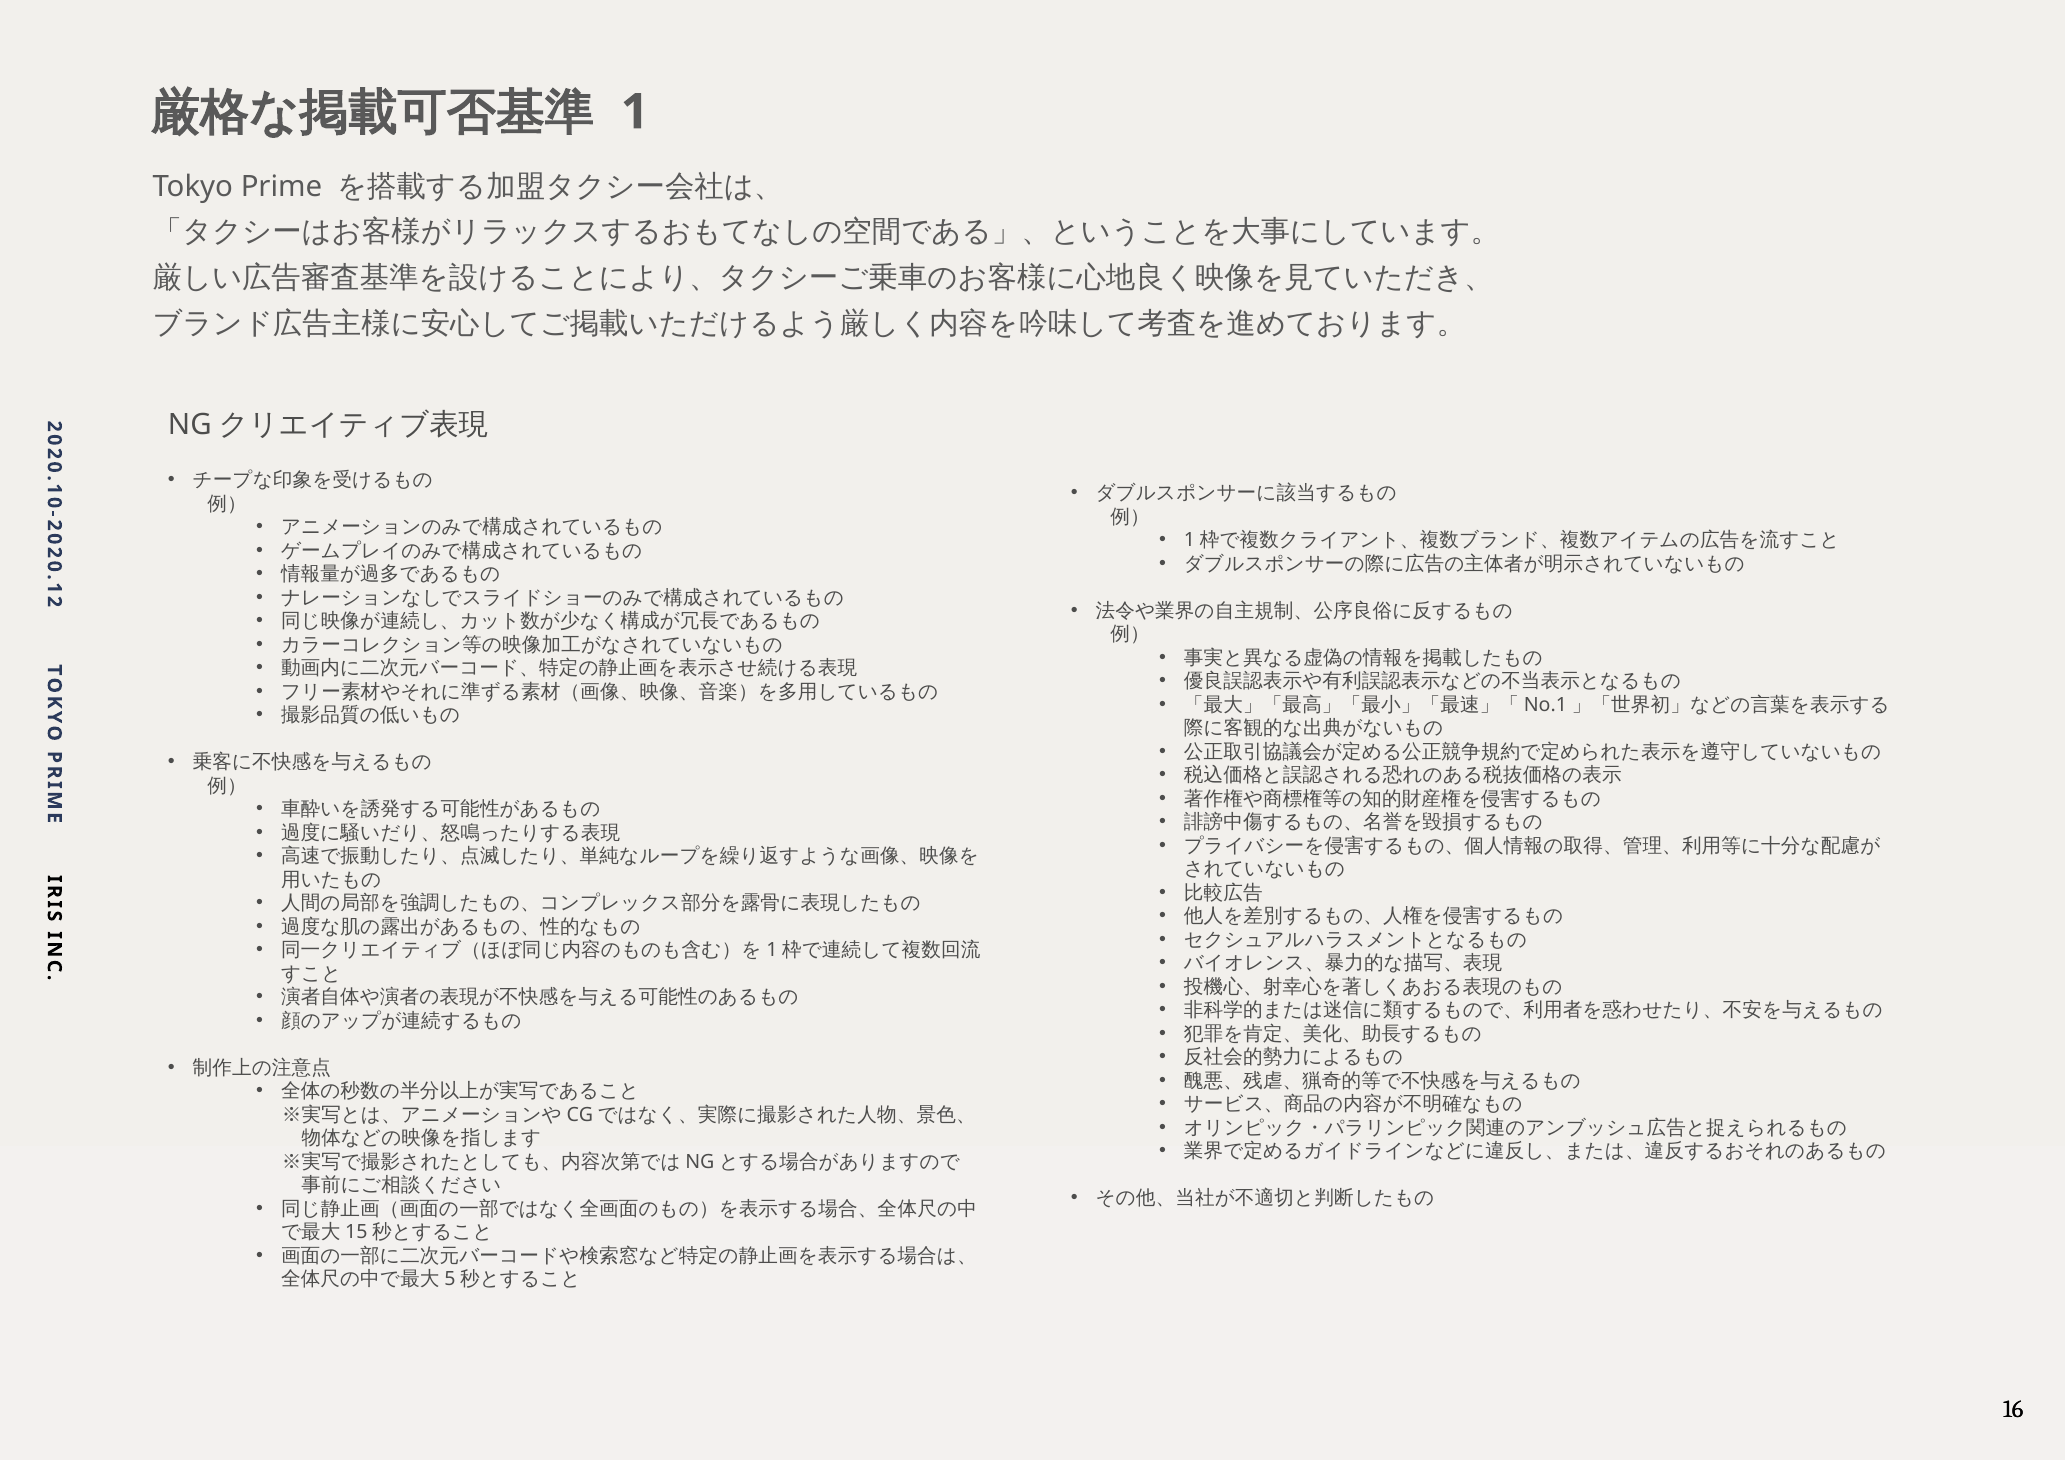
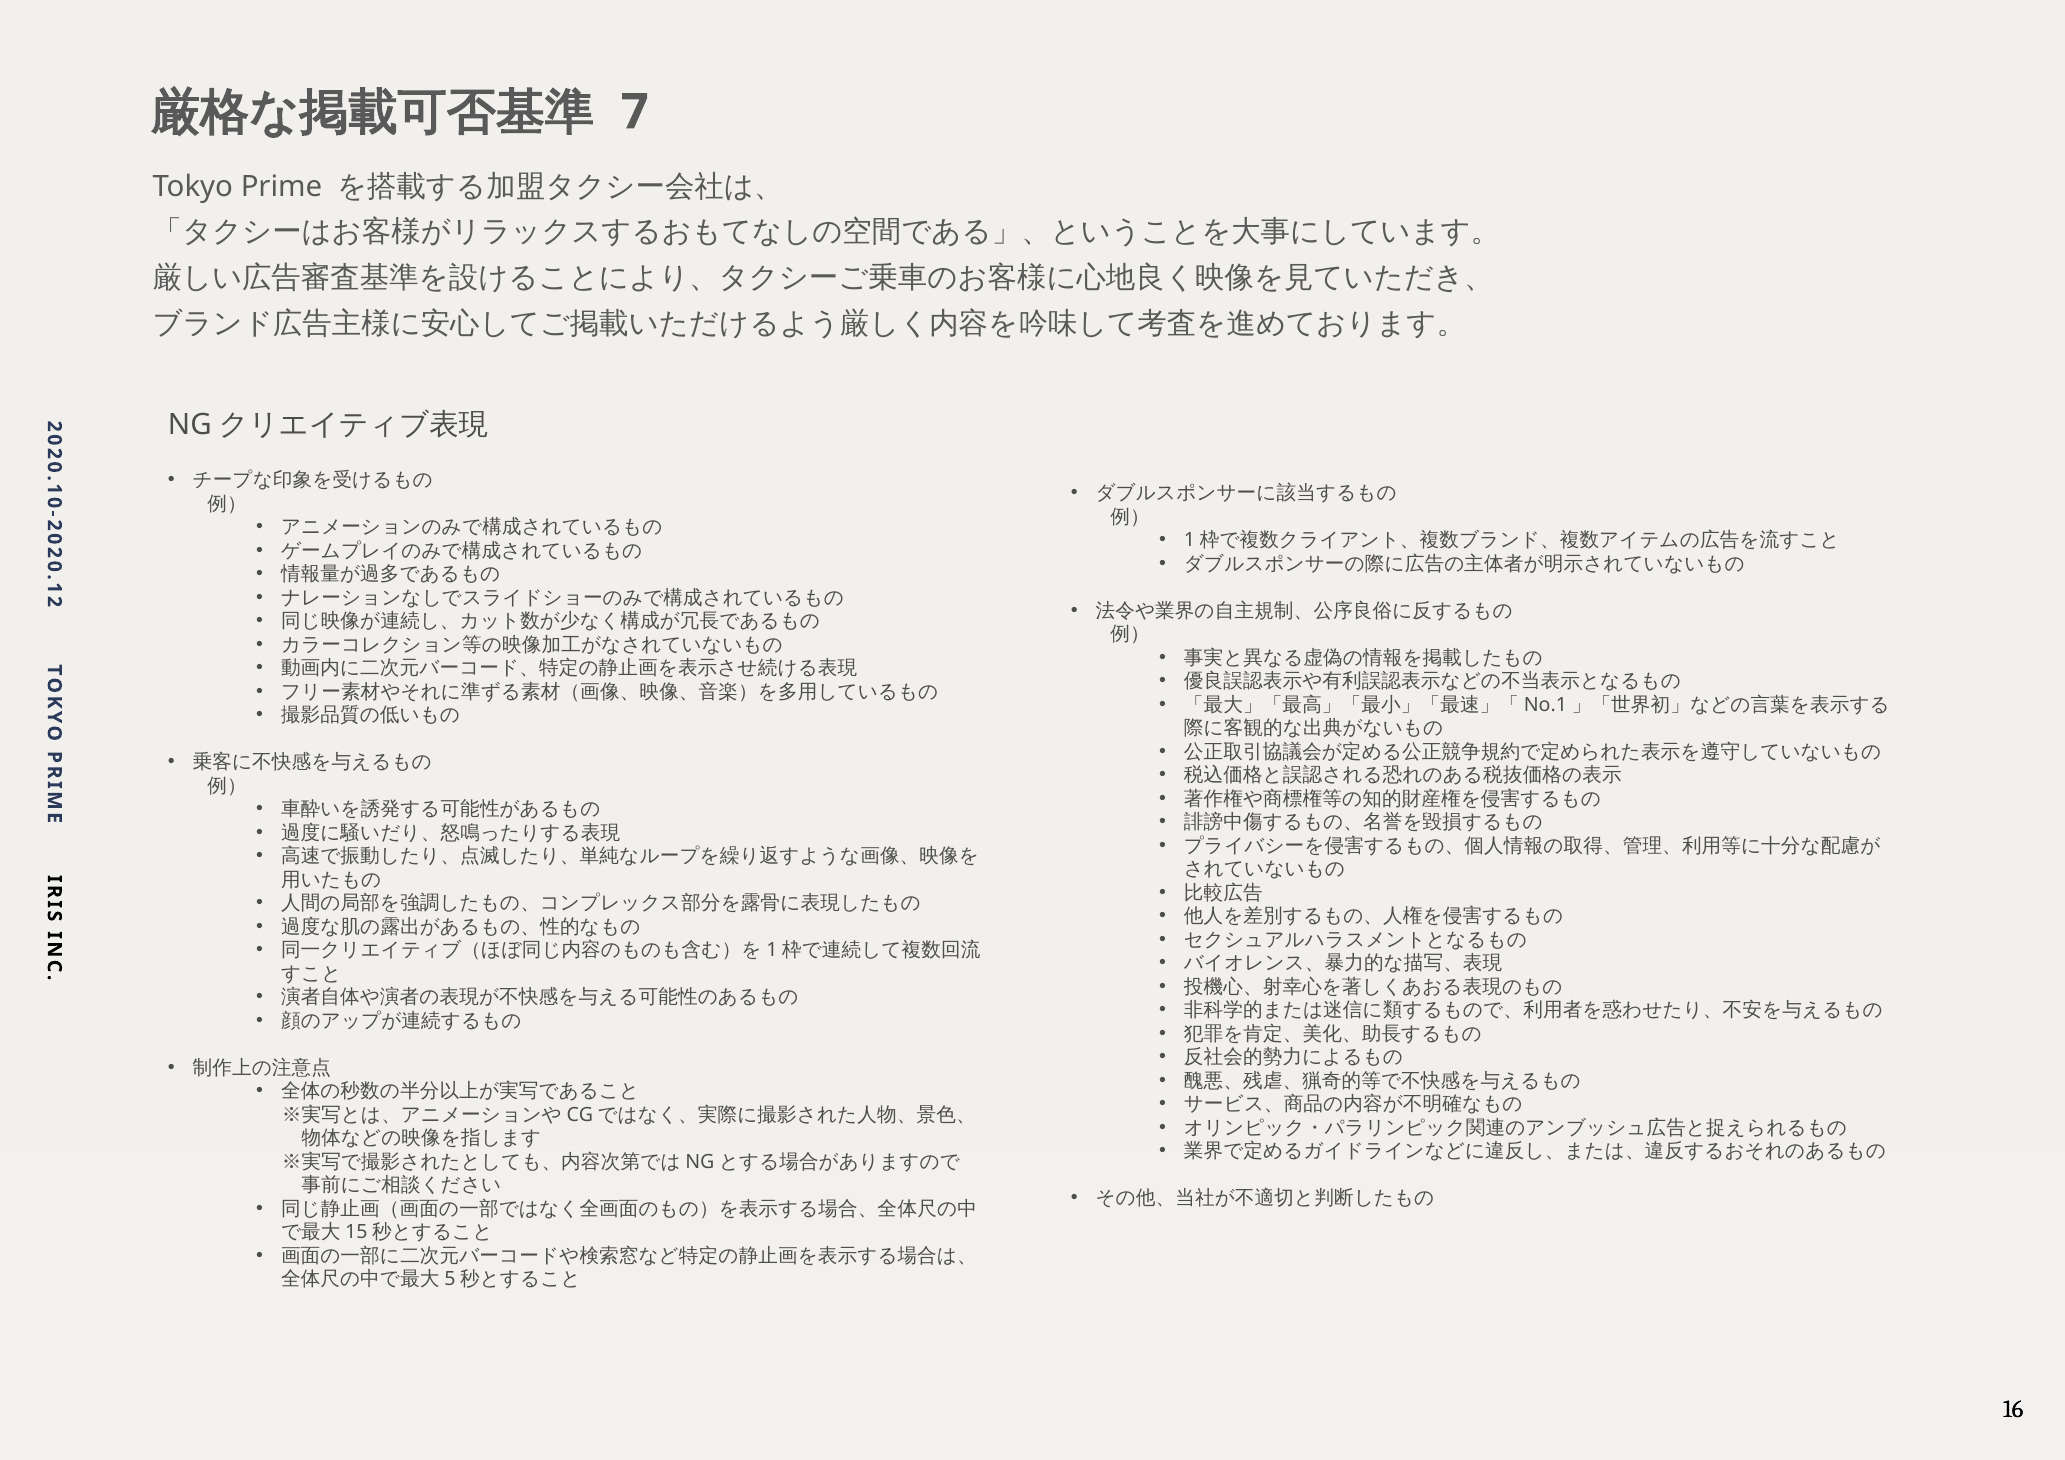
1 at (635, 112): 1 -> 7
